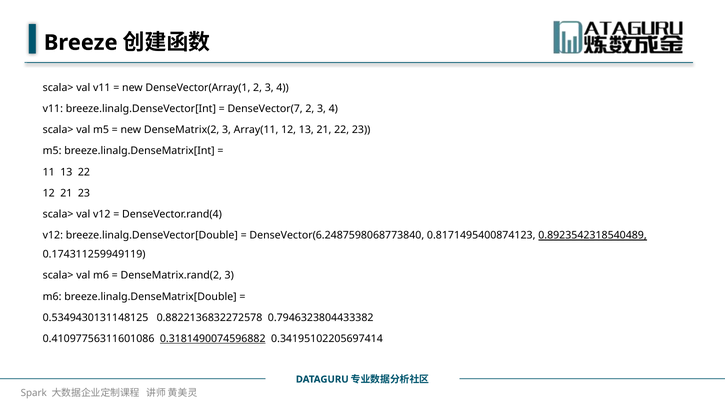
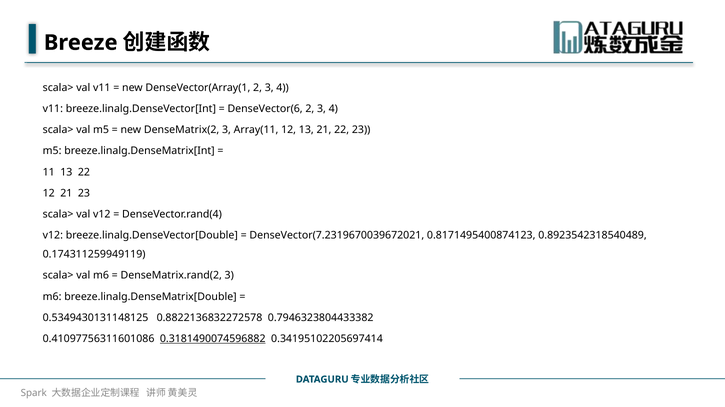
DenseVector(7: DenseVector(7 -> DenseVector(6
DenseVector(6.2487598068773840: DenseVector(6.2487598068773840 -> DenseVector(7.2319670039672021
0.8923542318540489 underline: present -> none
